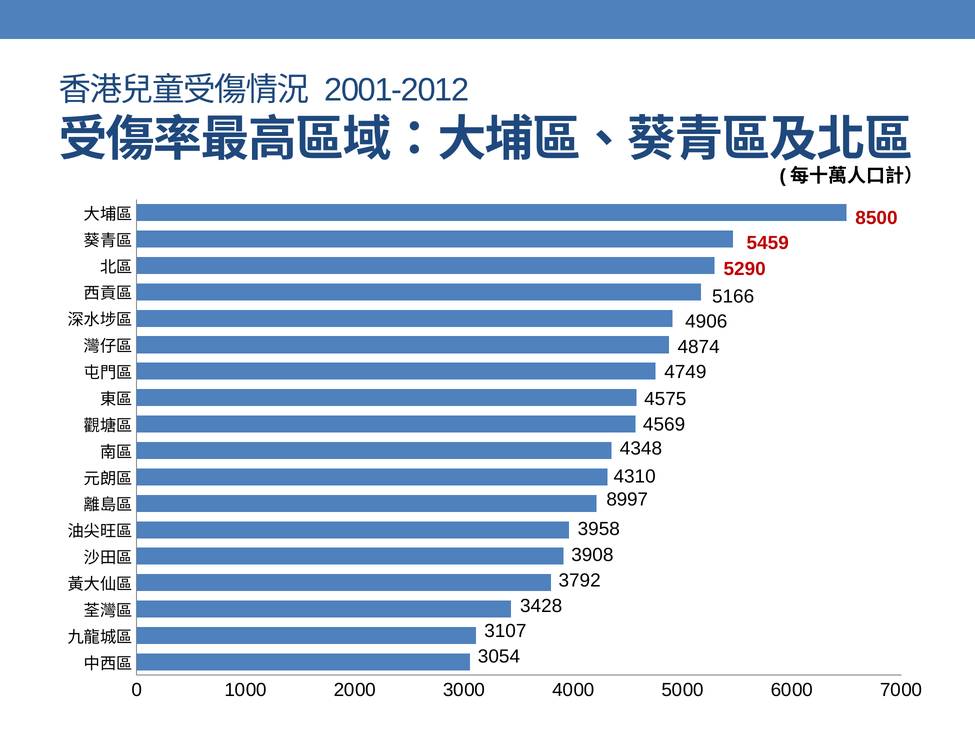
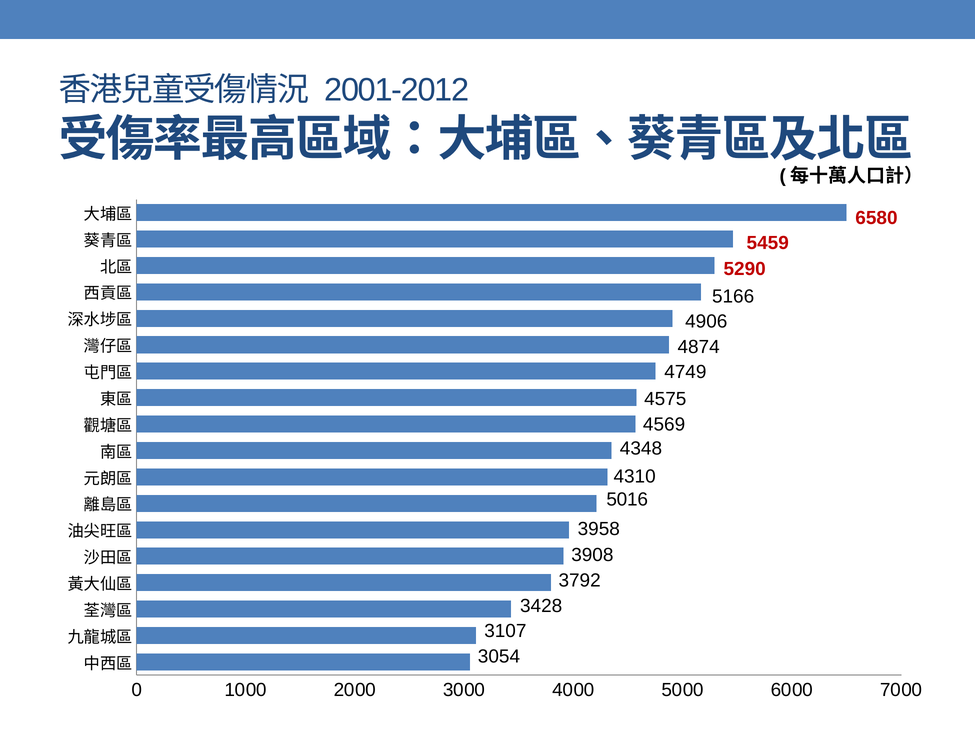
8500: 8500 -> 6580
8997: 8997 -> 5016
